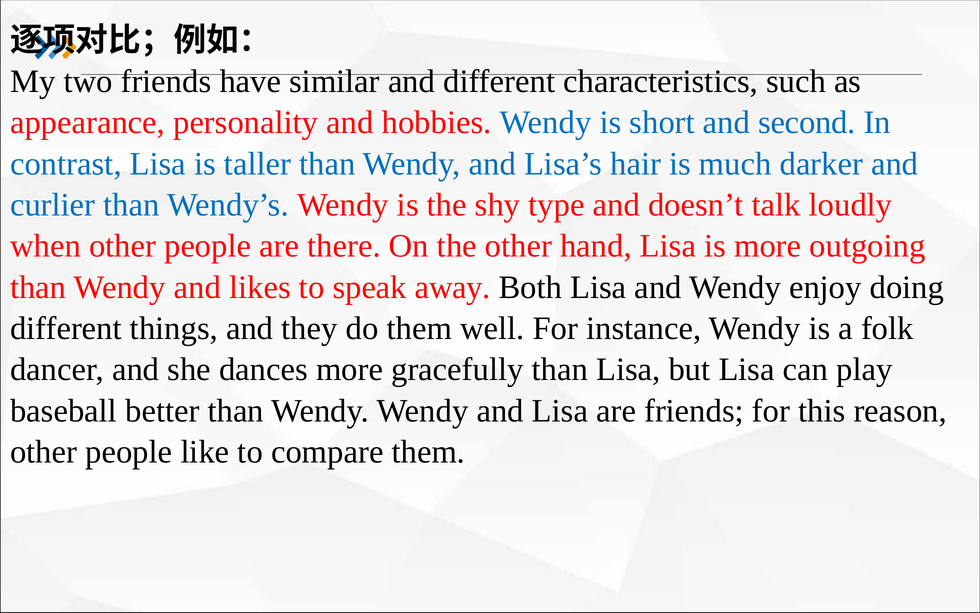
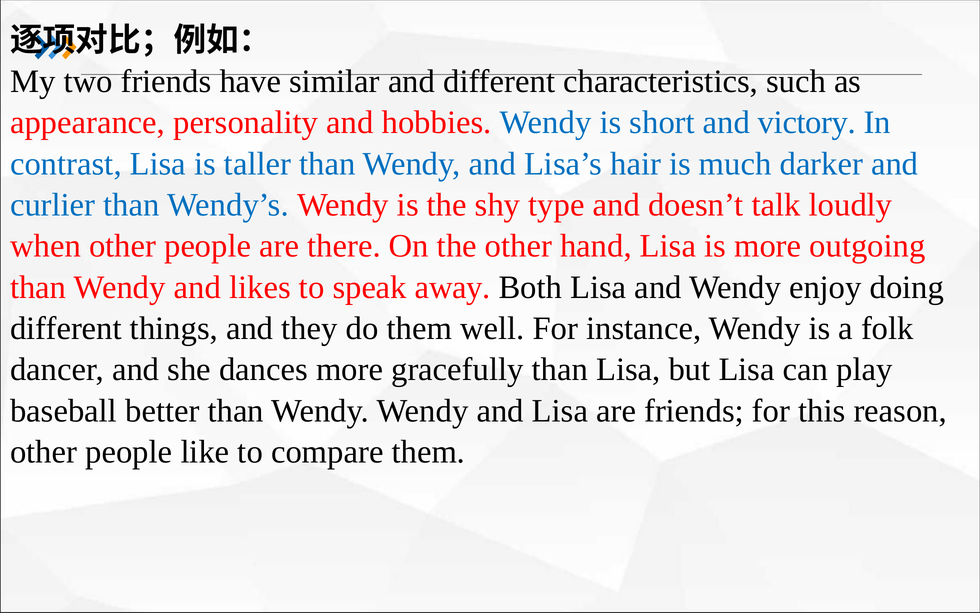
second: second -> victory
